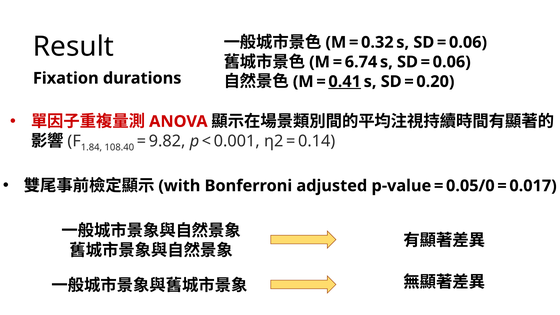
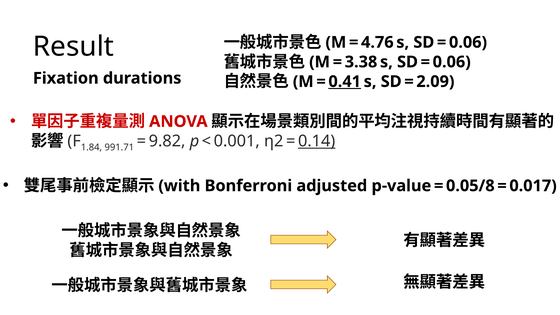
0.32: 0.32 -> 4.76
6.74: 6.74 -> 3.38
0.20: 0.20 -> 2.09
108.40: 108.40 -> 991.71
0.14 underline: none -> present
0.05/0: 0.05/0 -> 0.05/8
